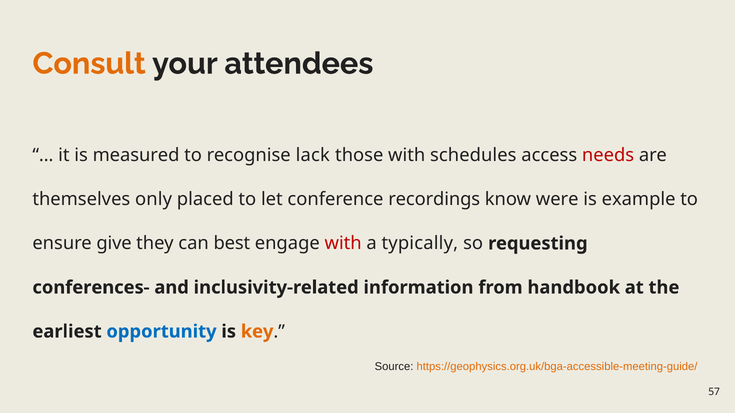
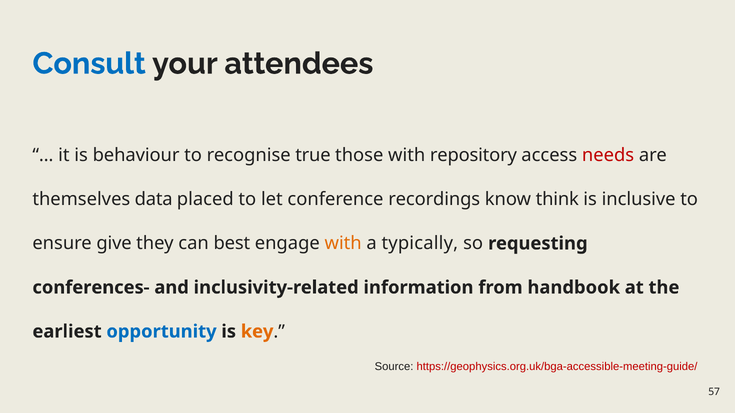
Consult colour: orange -> blue
measured: measured -> behaviour
lack: lack -> true
schedules: schedules -> repository
only: only -> data
were: were -> think
example: example -> inclusive
with at (343, 244) colour: red -> orange
https://geophysics.org.uk/bga-accessible-meeting-guide/ colour: orange -> red
